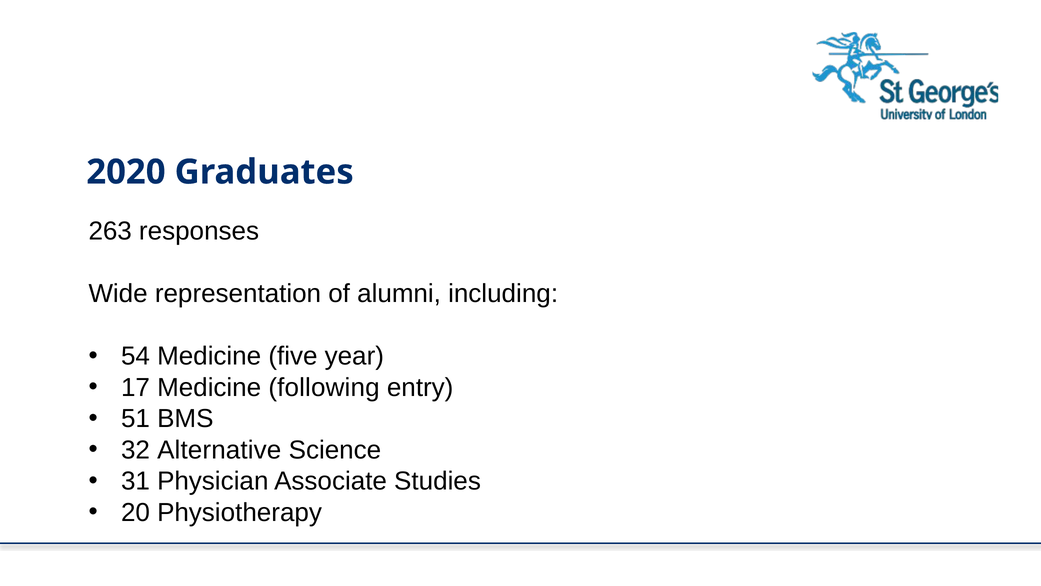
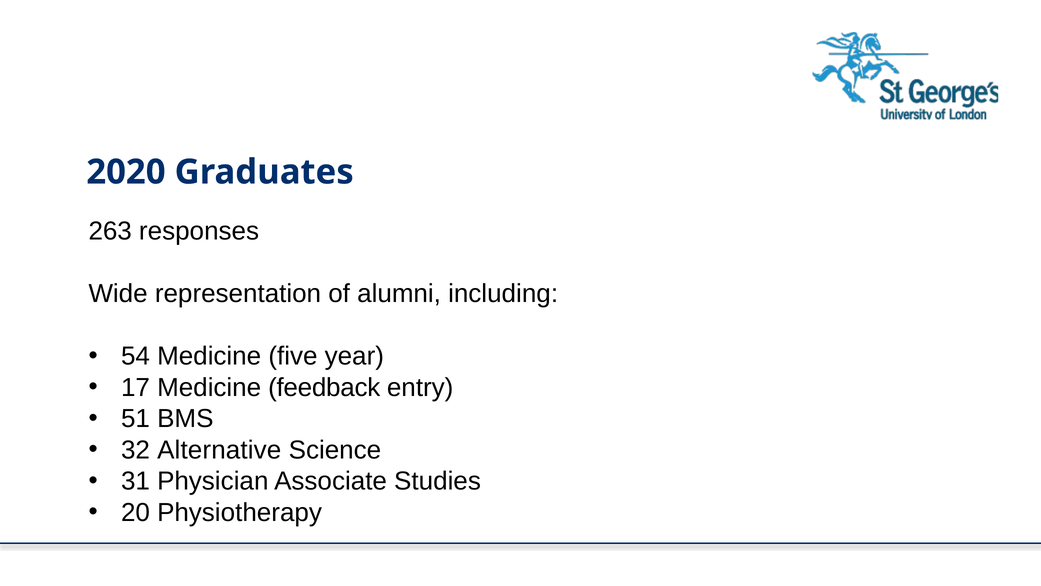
following: following -> feedback
